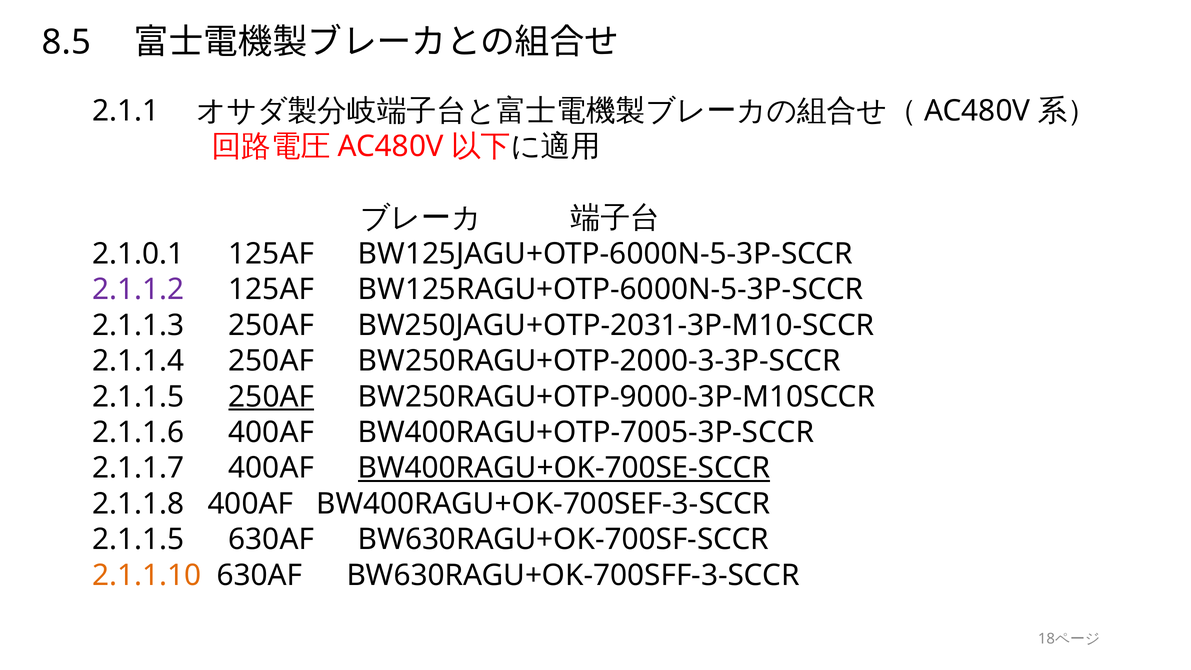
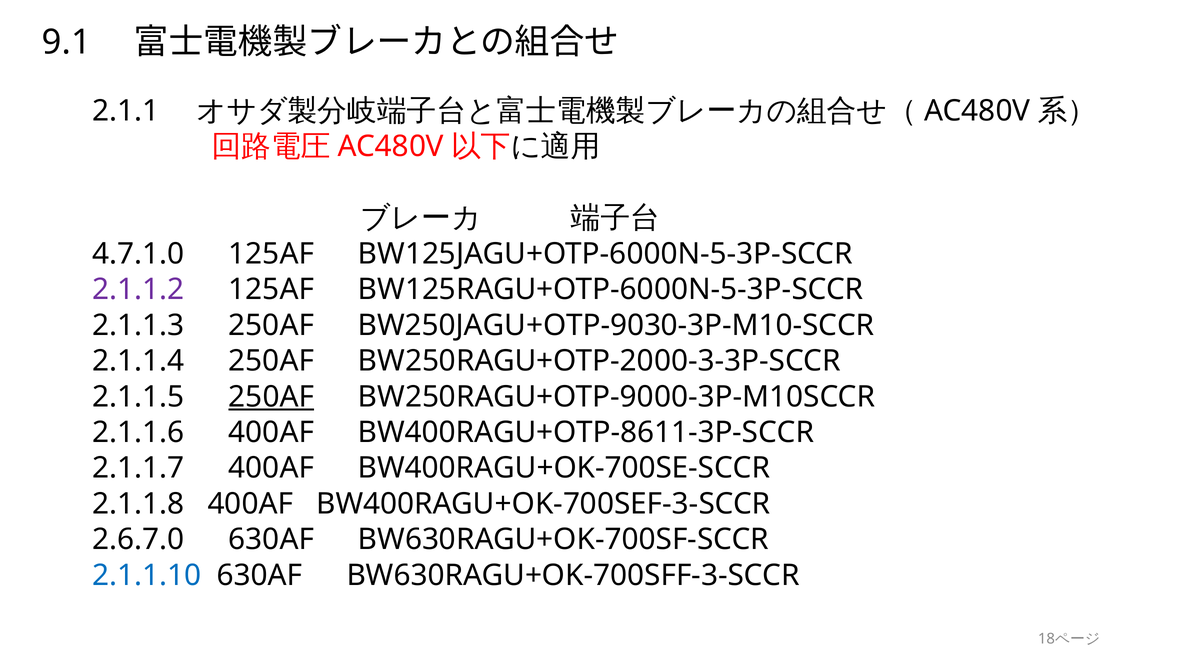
8.5: 8.5 -> 9.1
2.1.0.1: 2.1.0.1 -> 4.7.1.0
BW250JAGU+OTP-2031-3P-M10-SCCR: BW250JAGU+OTP-2031-3P-M10-SCCR -> BW250JAGU+OTP-9030-3P-M10-SCCR
BW400RAGU+OTP-7005-3P-SCCR: BW400RAGU+OTP-7005-3P-SCCR -> BW400RAGU+OTP-8611-3P-SCCR
BW400RAGU+OK-700SE-SCCR underline: present -> none
2.1.1.5 at (138, 540): 2.1.1.5 -> 2.6.7.0
2.1.1.10 colour: orange -> blue
